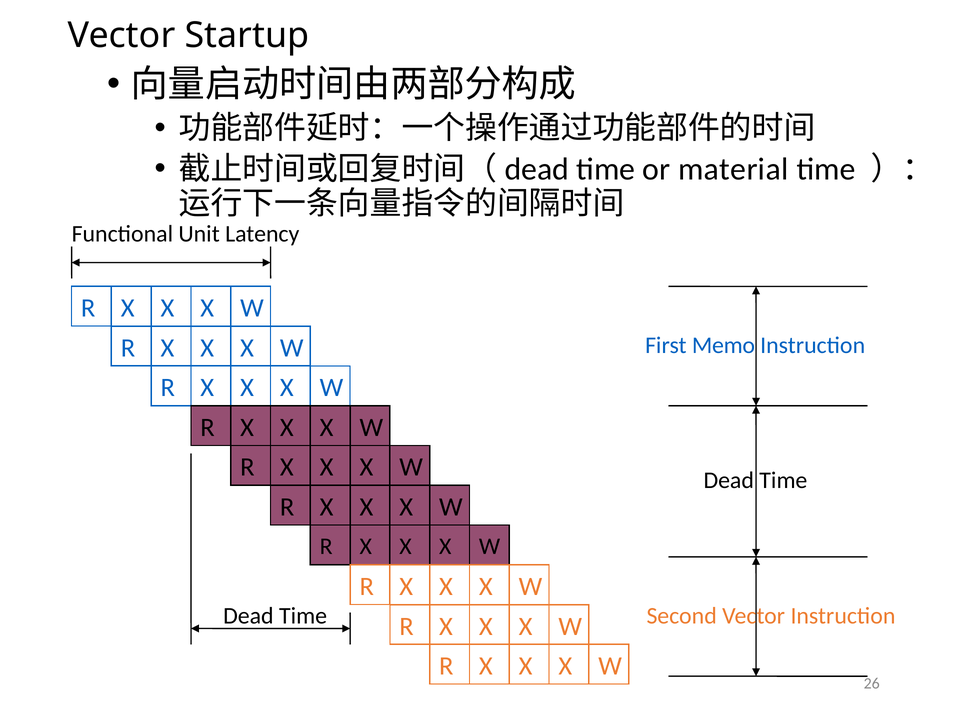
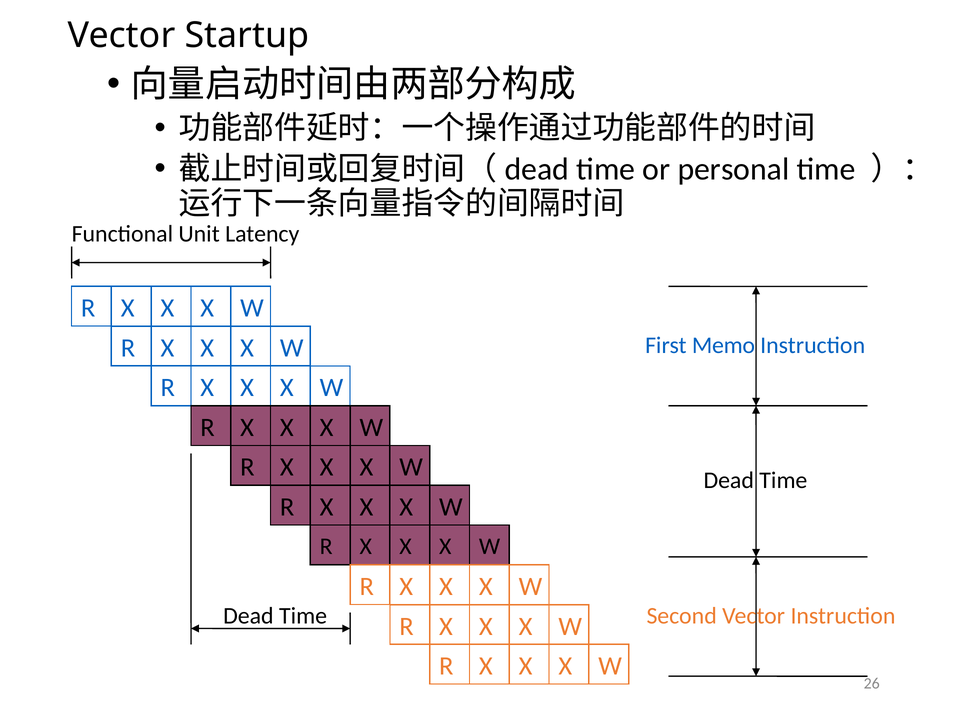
material: material -> personal
